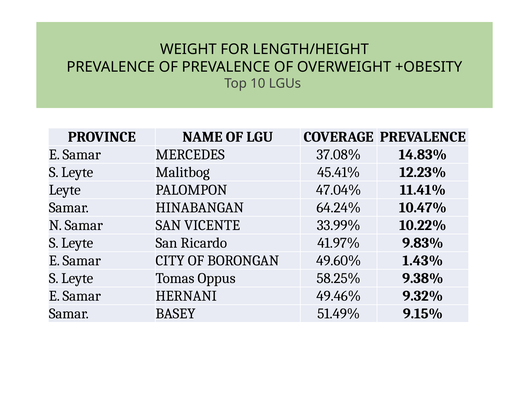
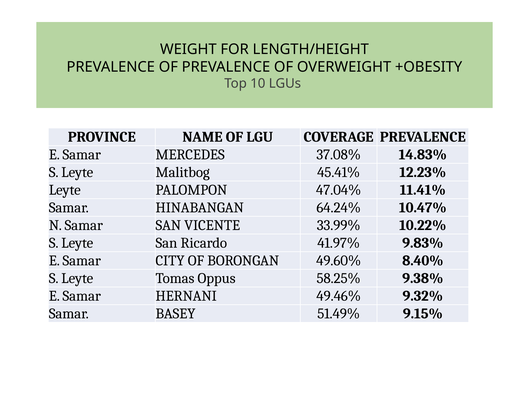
1.43%: 1.43% -> 8.40%
